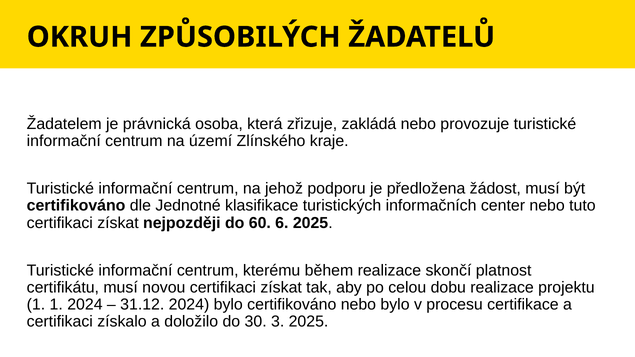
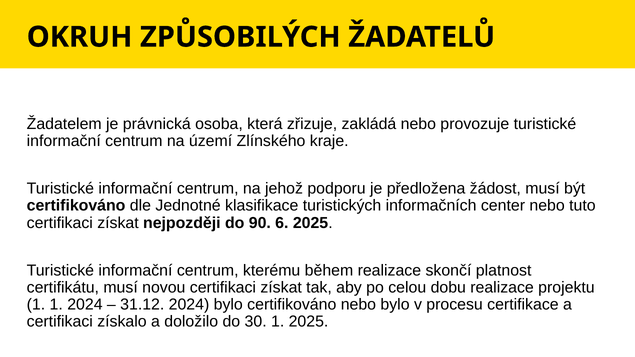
60: 60 -> 90
30 3: 3 -> 1
